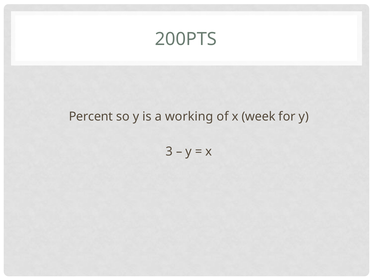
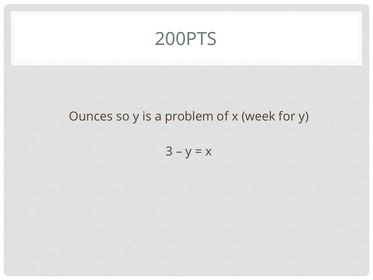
Percent: Percent -> Ounces
working: working -> problem
